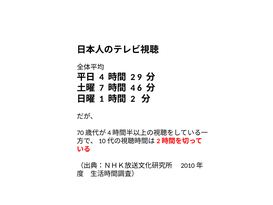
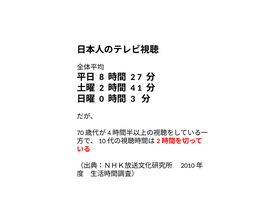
4 at (102, 77): 4 -> 8
9: 9 -> 7
7 at (102, 88): 7 -> 2
6: 6 -> 1
1: 1 -> 0
2 at (133, 99): 2 -> 3
